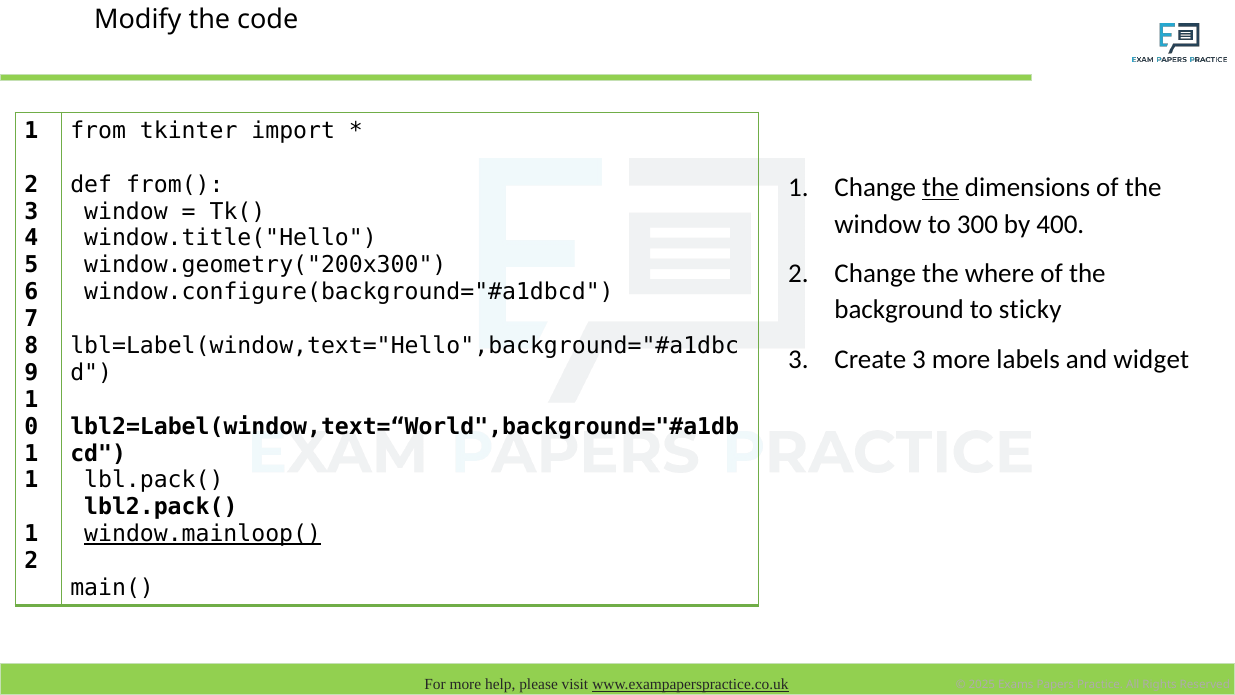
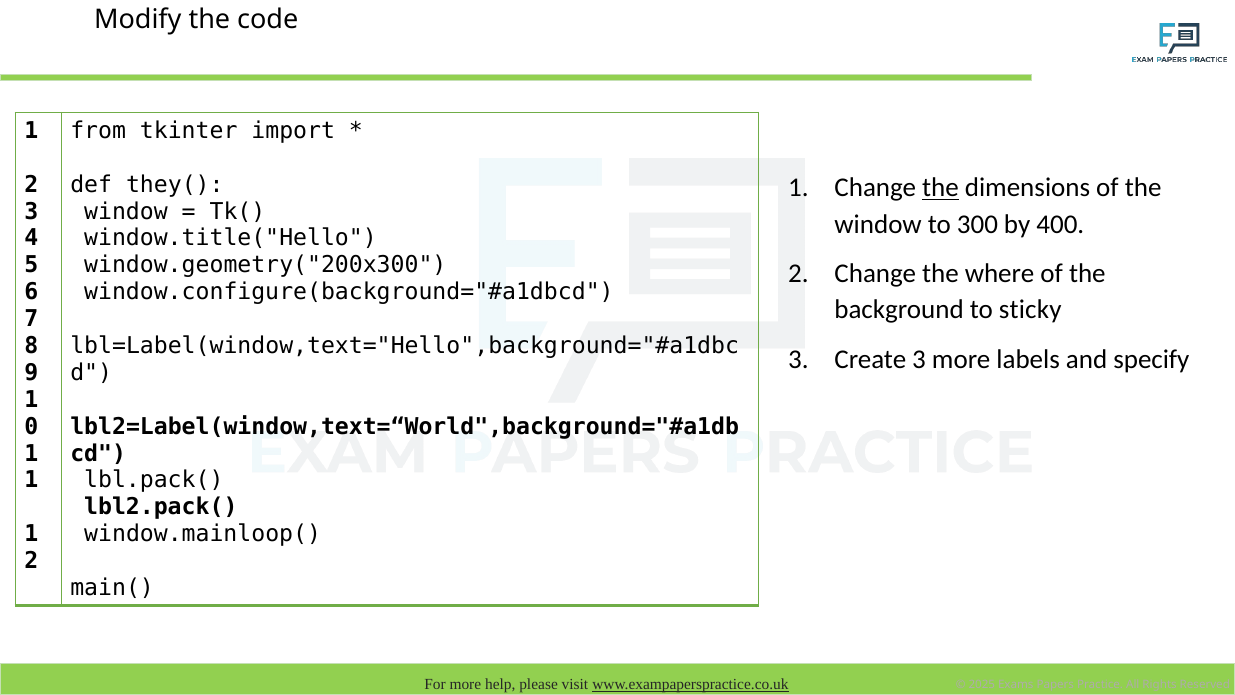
from(: from( -> they(
widget: widget -> specify
window.mainloop( underline: present -> none
